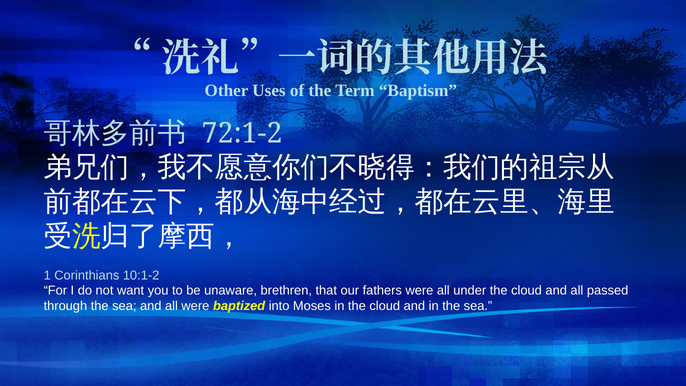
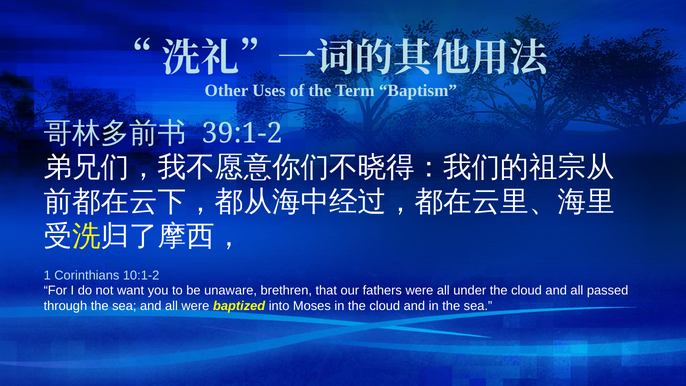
72:1-2: 72:1-2 -> 39:1-2
